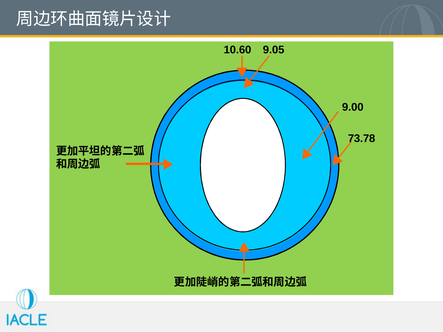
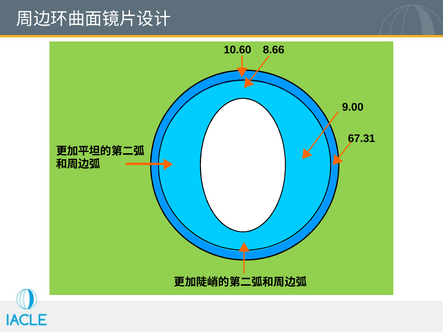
9.05: 9.05 -> 8.66
73.78: 73.78 -> 67.31
